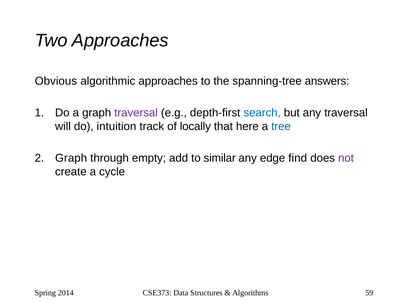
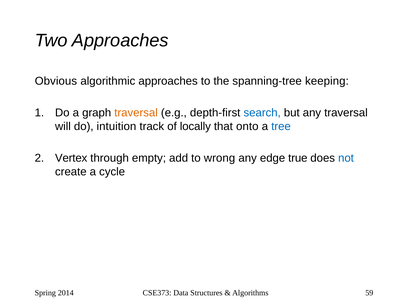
answers: answers -> keeping
traversal at (136, 113) colour: purple -> orange
here: here -> onto
Graph at (71, 158): Graph -> Vertex
similar: similar -> wrong
find: find -> true
not colour: purple -> blue
